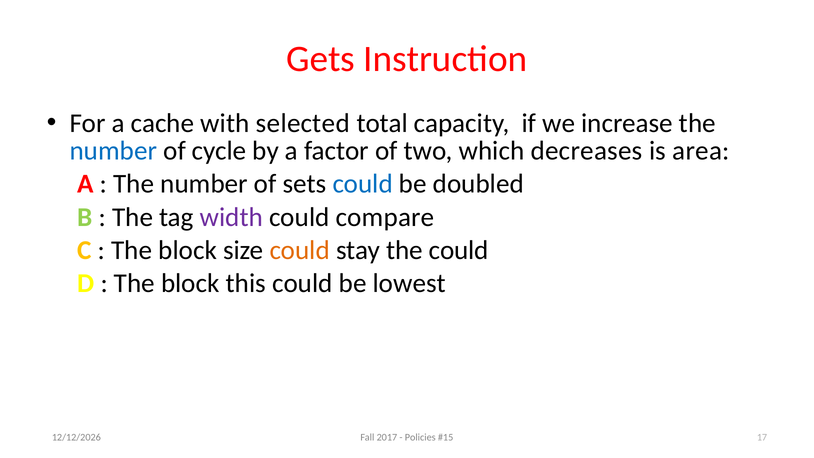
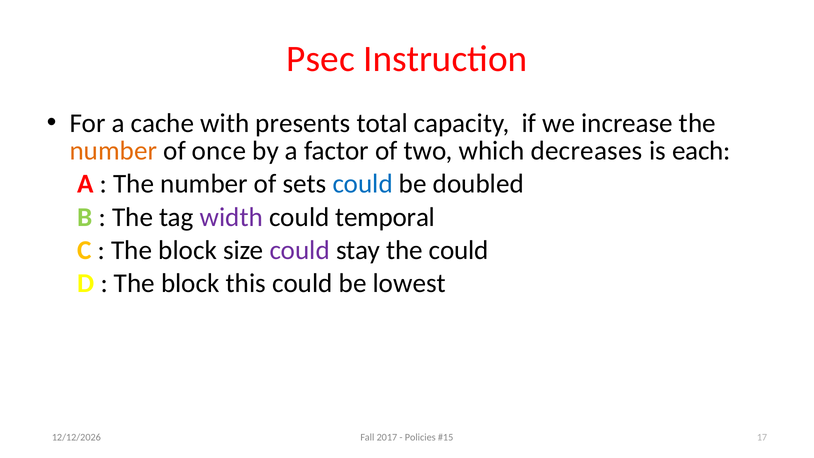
Gets: Gets -> Psec
selected: selected -> presents
number at (113, 151) colour: blue -> orange
cycle: cycle -> once
area: area -> each
compare: compare -> temporal
could at (300, 250) colour: orange -> purple
